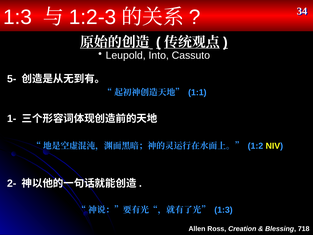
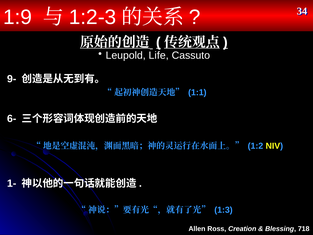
1:3 at (18, 17): 1:3 -> 1:9
Into: Into -> Life
5-: 5- -> 9-
1-: 1- -> 6-
2-: 2- -> 1-
